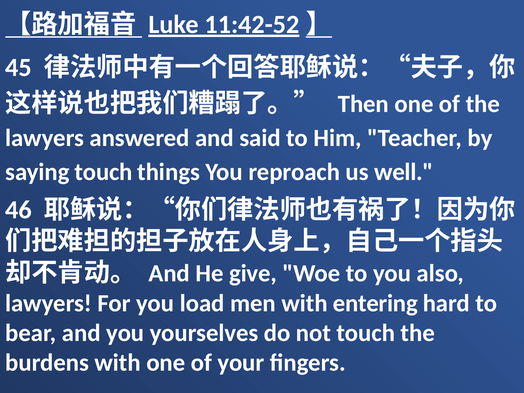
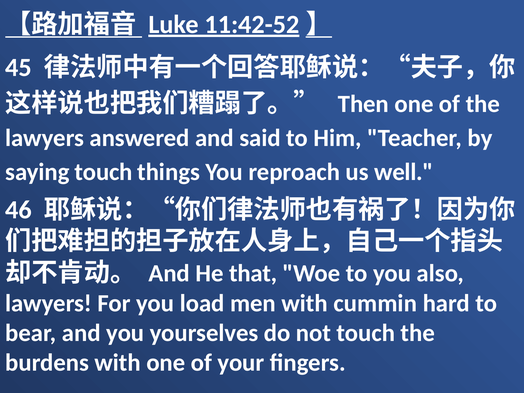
give: give -> that
entering: entering -> cummin
